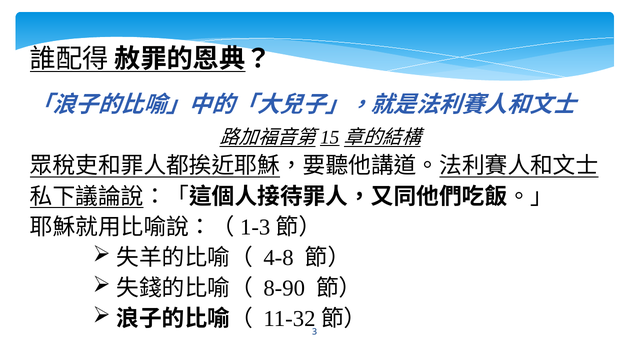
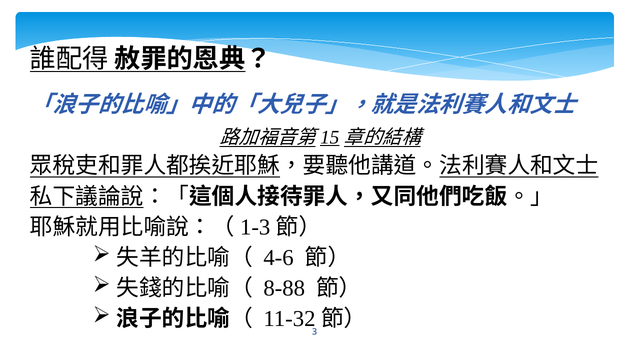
4-8: 4-8 -> 4-6
8-90: 8-90 -> 8-88
